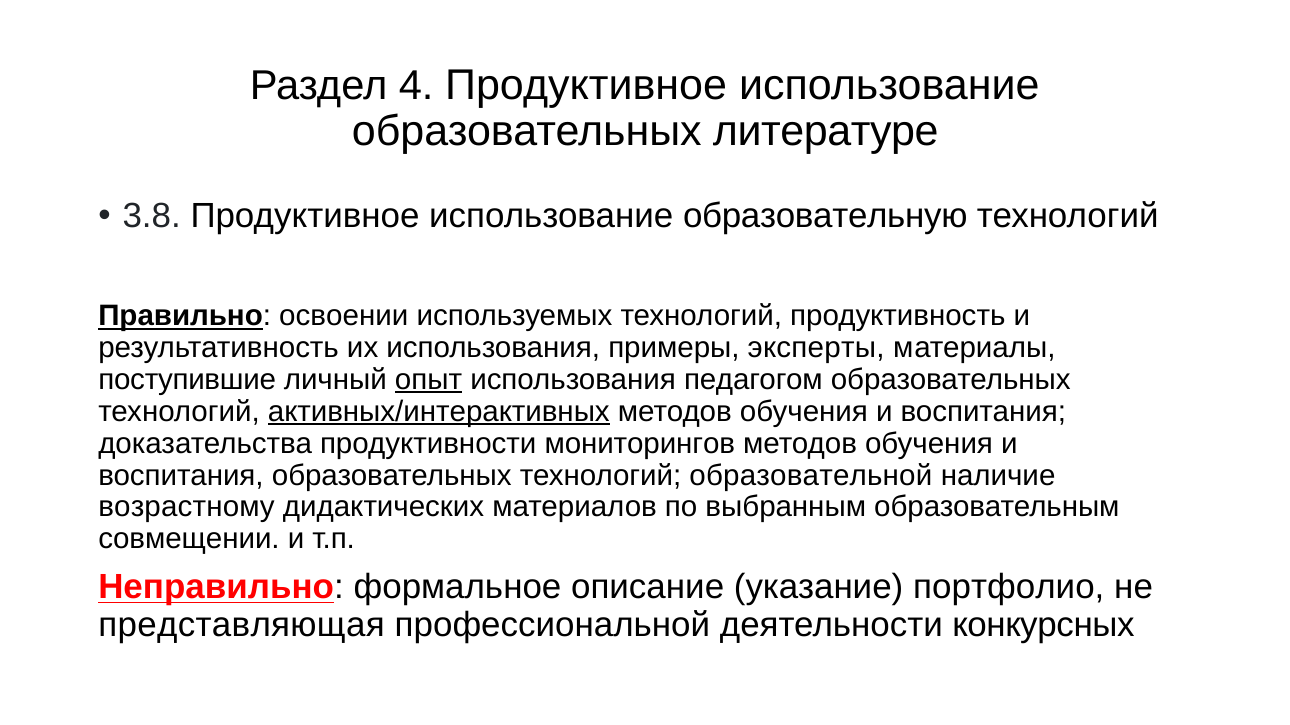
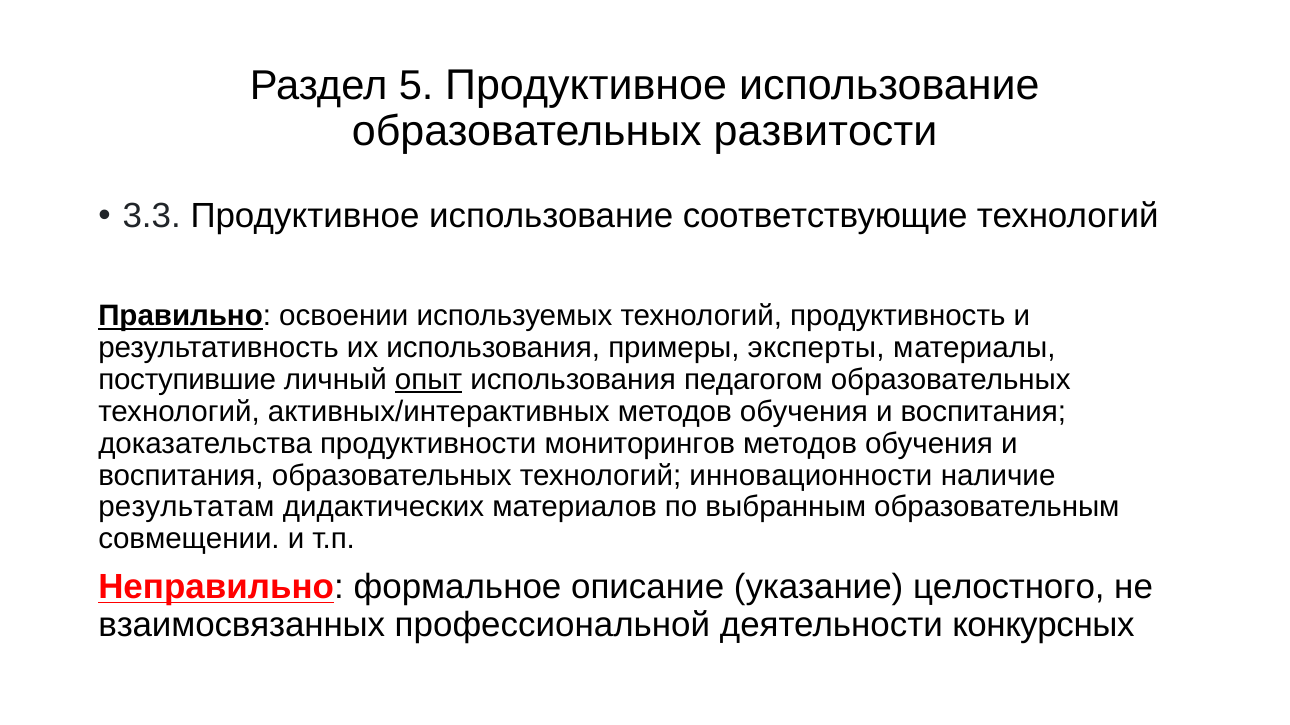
4: 4 -> 5
литературе: литературе -> развитости
3.8: 3.8 -> 3.3
образовательную: образовательную -> соответствующие
активных/интерактивных underline: present -> none
образовательной: образовательной -> инновационности
возрастному: возрастному -> результатам
портфолио: портфолио -> целостного
представляющая: представляющая -> взаимосвязанных
